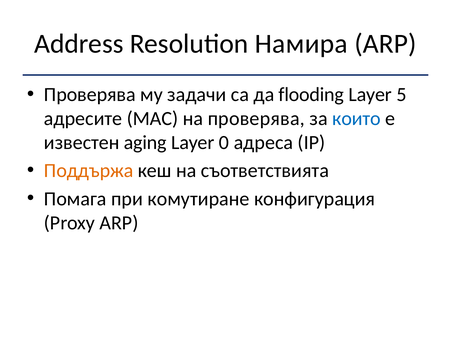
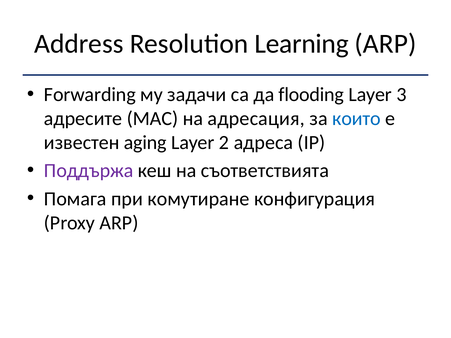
Намира: Намира -> Learning
Проверява at (90, 95): Проверява -> Forwarding
5: 5 -> 3
на проверява: проверява -> адресация
0: 0 -> 2
Поддържа colour: orange -> purple
